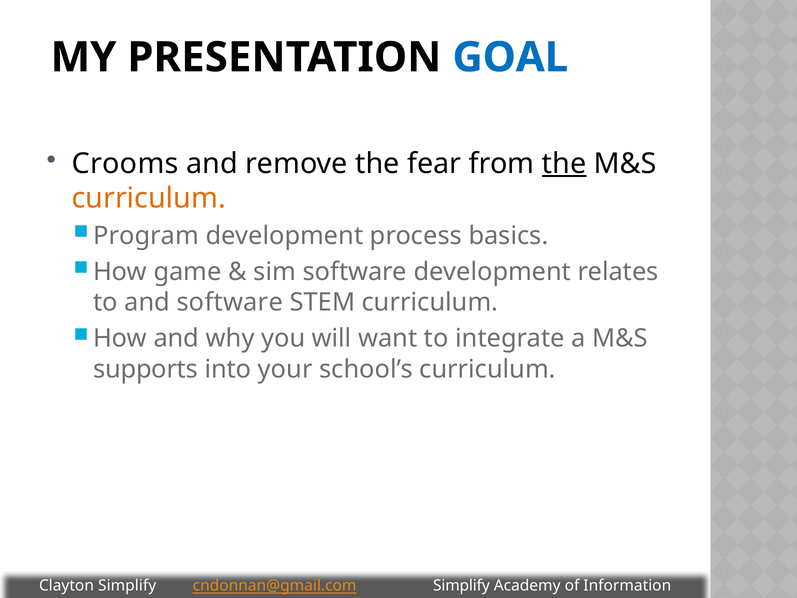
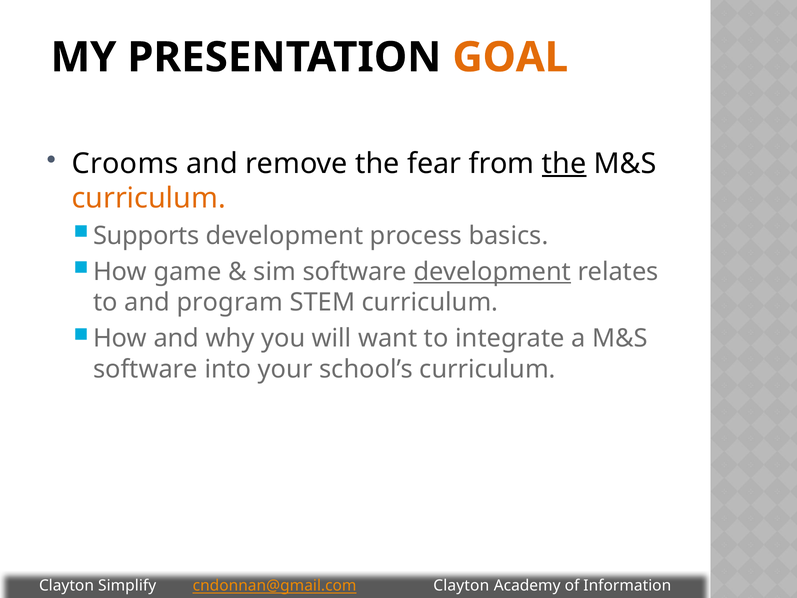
GOAL colour: blue -> orange
Program: Program -> Supports
development at (492, 272) underline: none -> present
and software: software -> program
supports at (146, 369): supports -> software
cndonnan@gmail.com Simplify: Simplify -> Clayton
